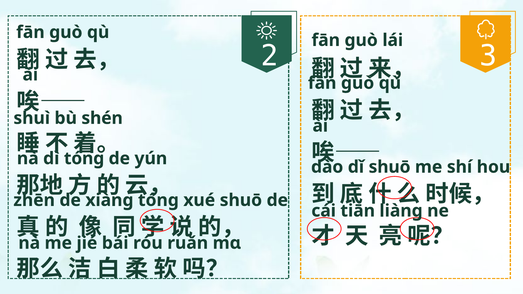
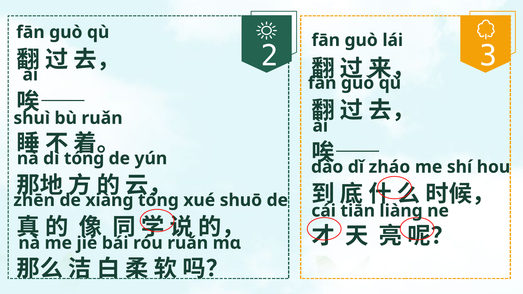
bù shén: shén -> ruǎn
dǐ shuō: shuō -> zháo
